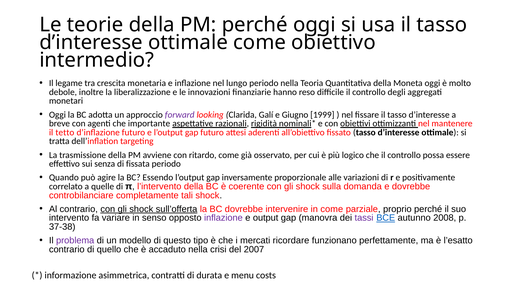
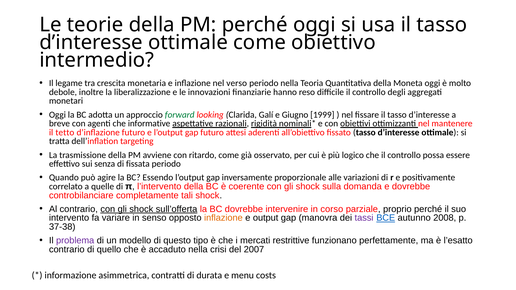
lungo: lungo -> verso
forward colour: purple -> green
importante: importante -> informative
in come: come -> corso
inflazione at (223, 218) colour: purple -> orange
ricordare: ricordare -> restrittive
